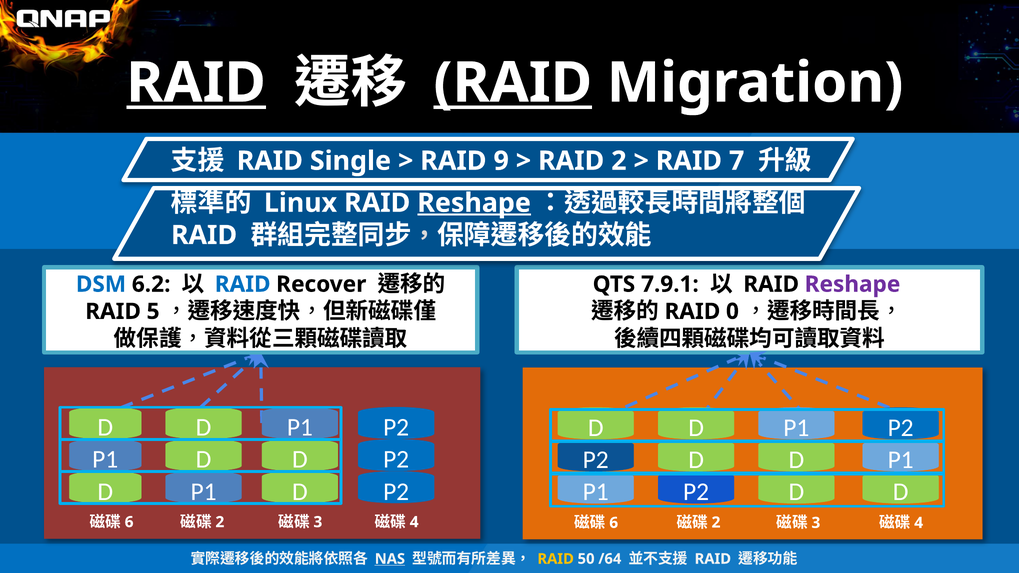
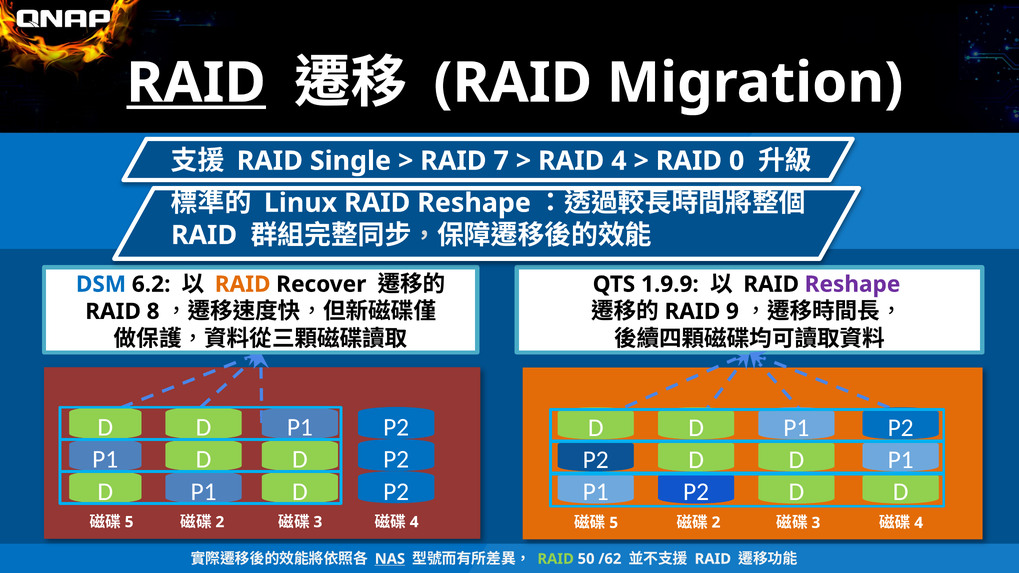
RAID at (513, 83) underline: present -> none
9: 9 -> 7
RAID 2: 2 -> 4
7: 7 -> 0
Reshape at (474, 203) underline: present -> none
RAID at (243, 284) colour: blue -> orange
7.9.1: 7.9.1 -> 1.9.9
0: 0 -> 9
5: 5 -> 8
6 at (129, 522): 6 -> 5
6 at (614, 523): 6 -> 5
RAID at (556, 559) colour: yellow -> light green
/64: /64 -> /62
